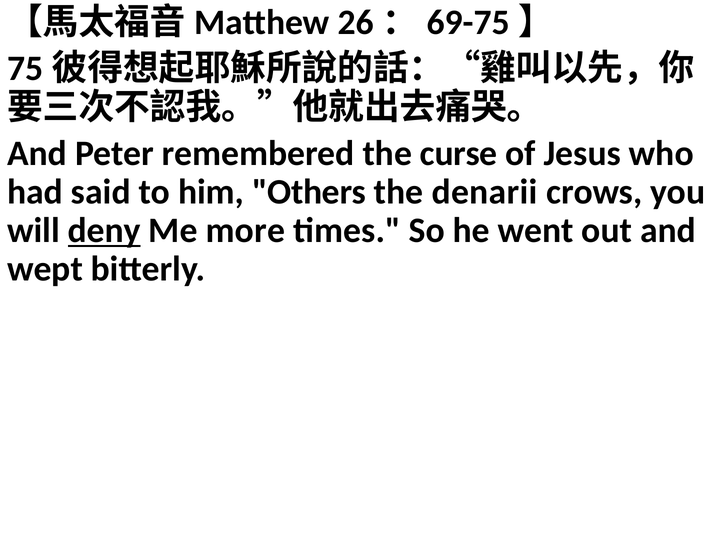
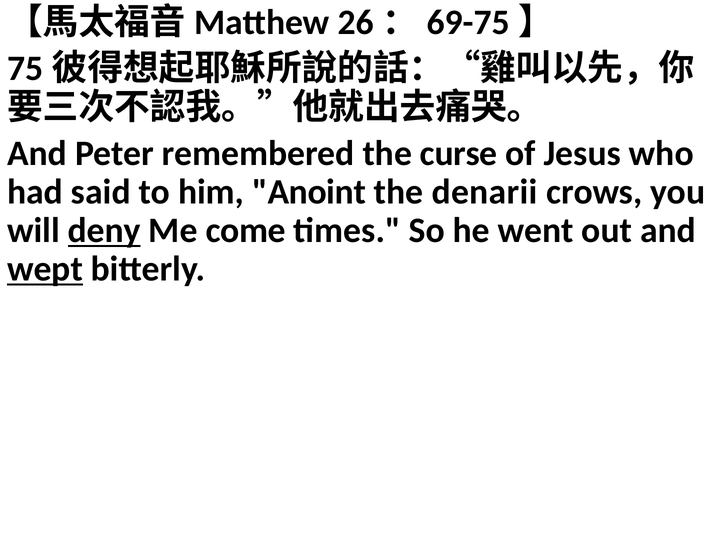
Others: Others -> Anoint
more: more -> come
wept underline: none -> present
